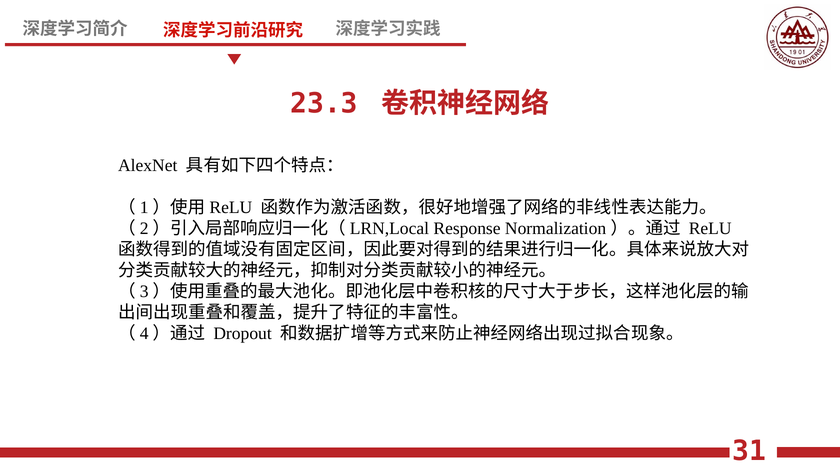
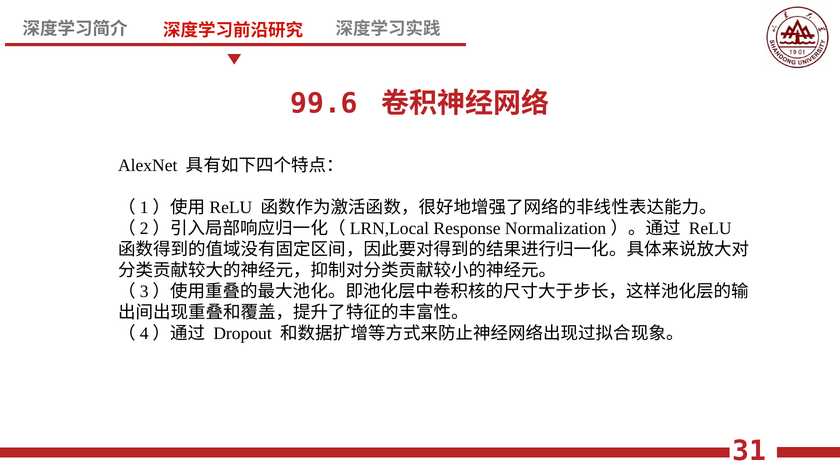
23.3: 23.3 -> 99.6
